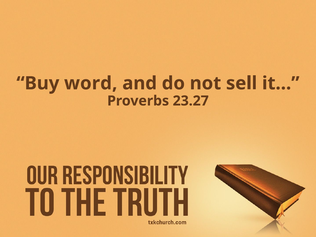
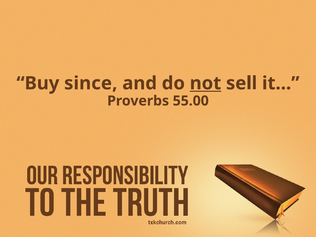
word: word -> since
not underline: none -> present
23.27: 23.27 -> 55.00
